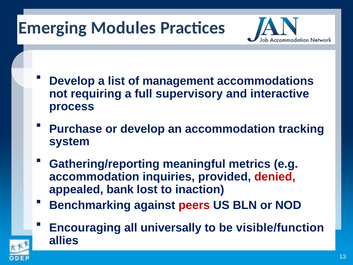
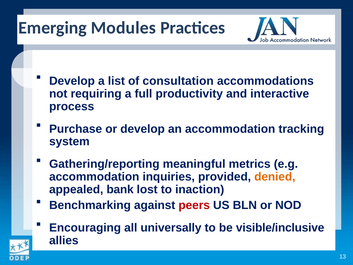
management: management -> consultation
supervisory: supervisory -> productivity
denied colour: red -> orange
visible/function: visible/function -> visible/inclusive
